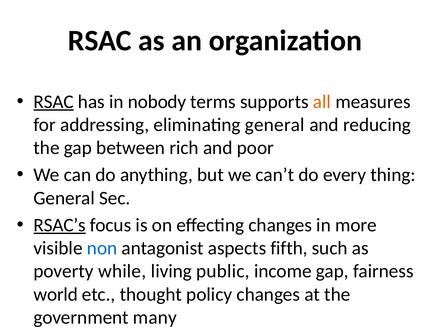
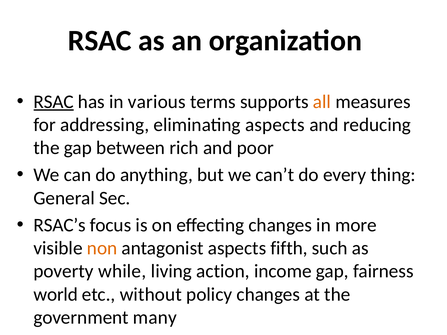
nobody: nobody -> various
eliminating general: general -> aspects
RSAC’s underline: present -> none
non colour: blue -> orange
public: public -> action
thought: thought -> without
